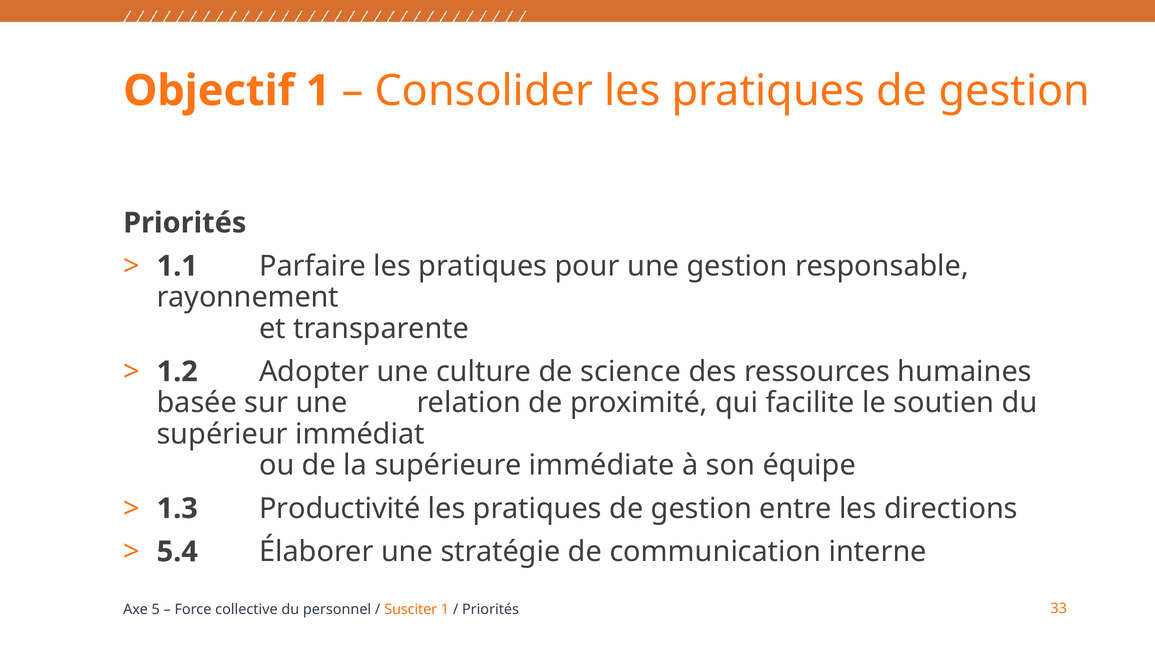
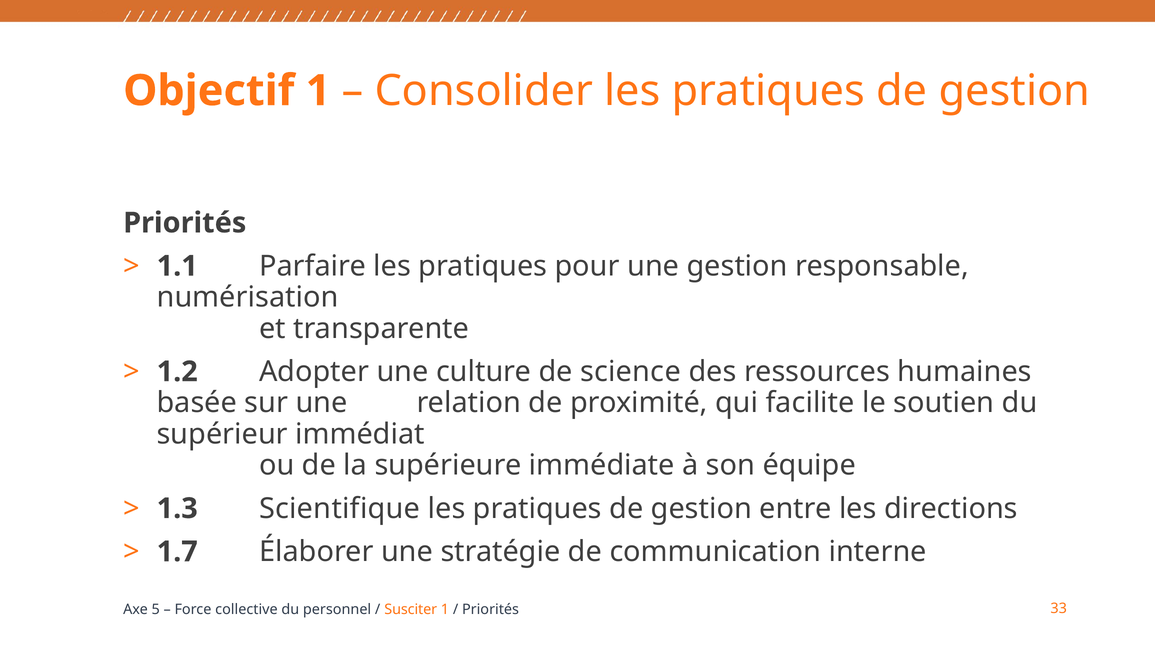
rayonnement: rayonnement -> numérisation
Productivité: Productivité -> Scientifique
5.4: 5.4 -> 1.7
